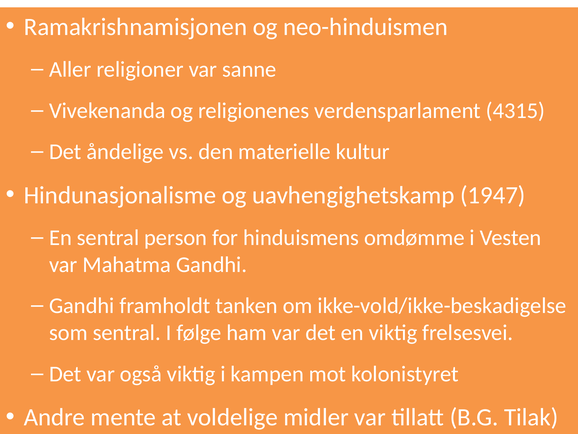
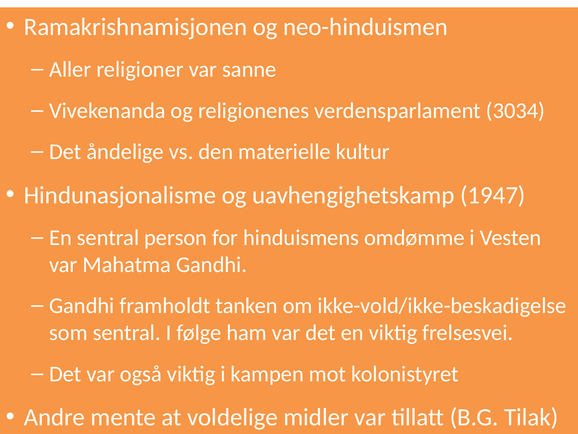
4315: 4315 -> 3034
